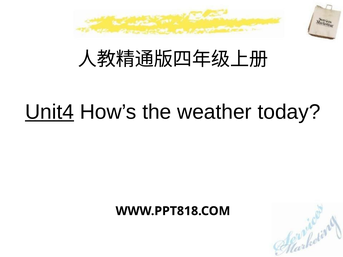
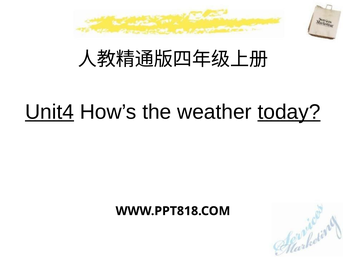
today underline: none -> present
